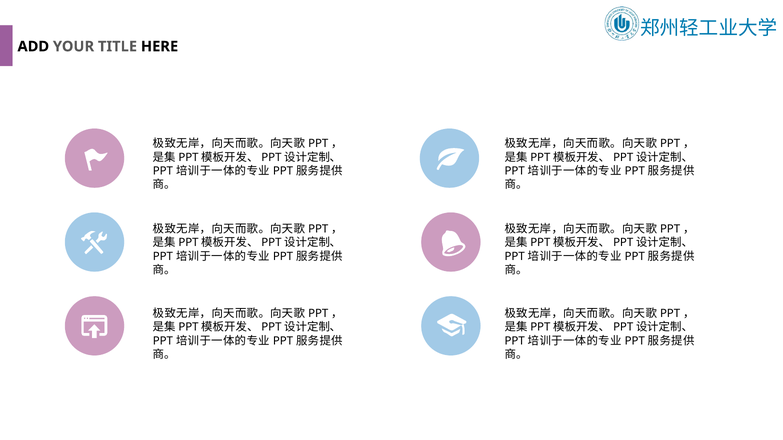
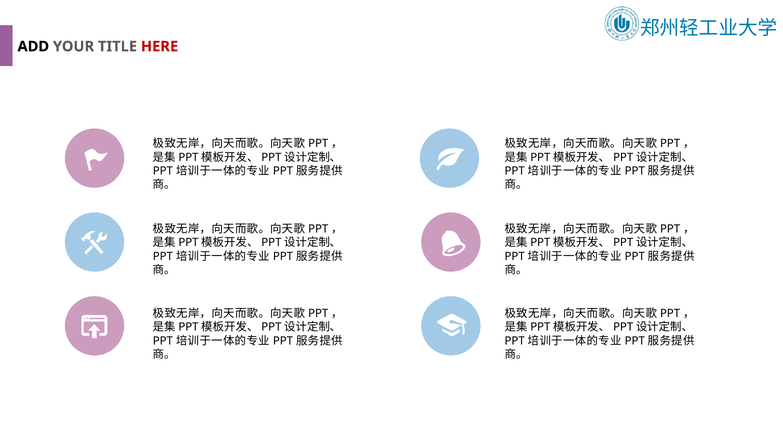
HERE colour: black -> red
